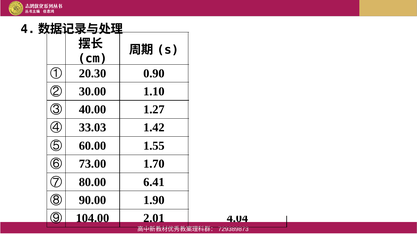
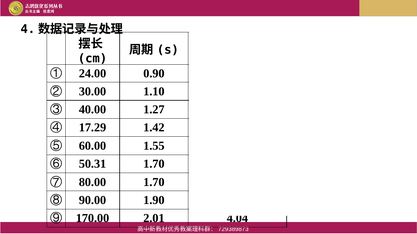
20.30: 20.30 -> 24.00
33.03: 33.03 -> 17.29
73.00: 73.00 -> 50.31
80.00 6.41: 6.41 -> 1.70
104.00: 104.00 -> 170.00
